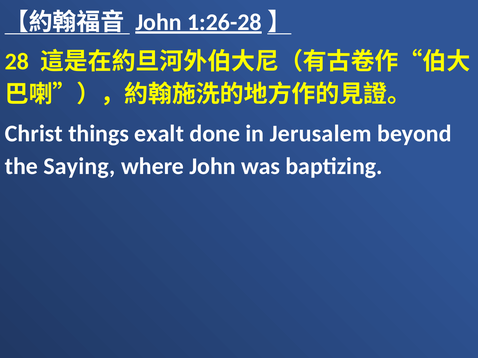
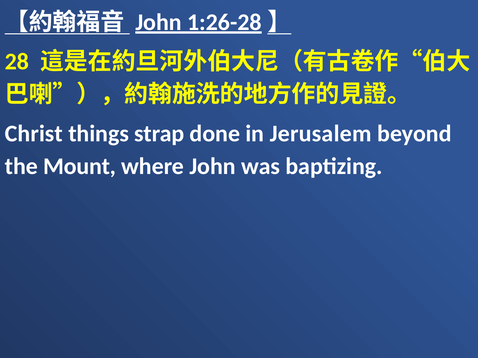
exalt: exalt -> strap
Saying: Saying -> Mount
